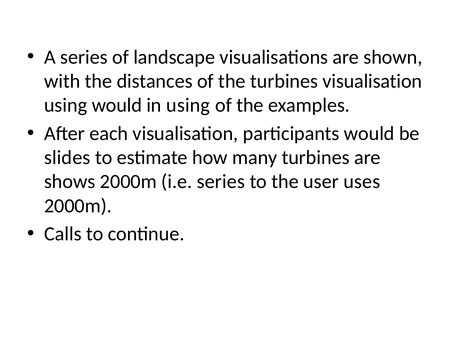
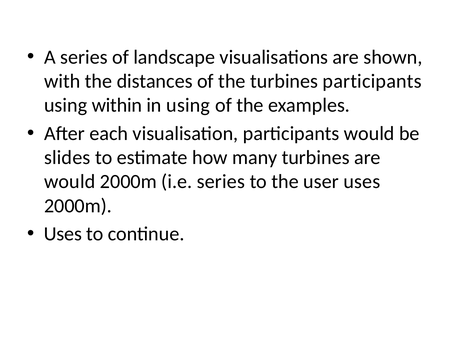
turbines visualisation: visualisation -> participants
using would: would -> within
shows at (70, 182): shows -> would
Calls at (63, 234): Calls -> Uses
